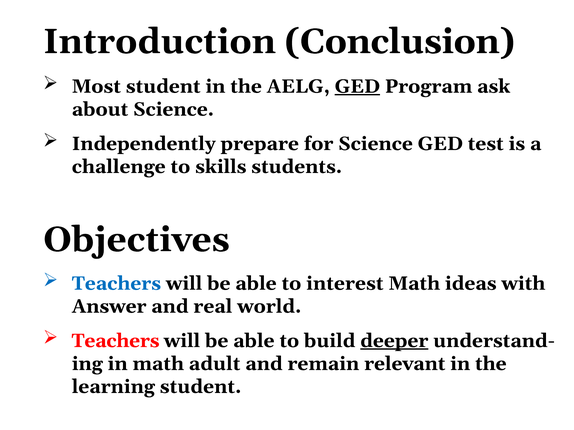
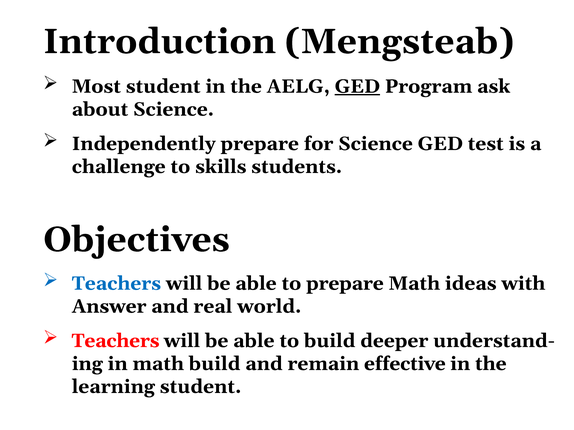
Conclusion: Conclusion -> Mengsteab
to interest: interest -> prepare
deeper underline: present -> none
math adult: adult -> build
relevant: relevant -> effective
